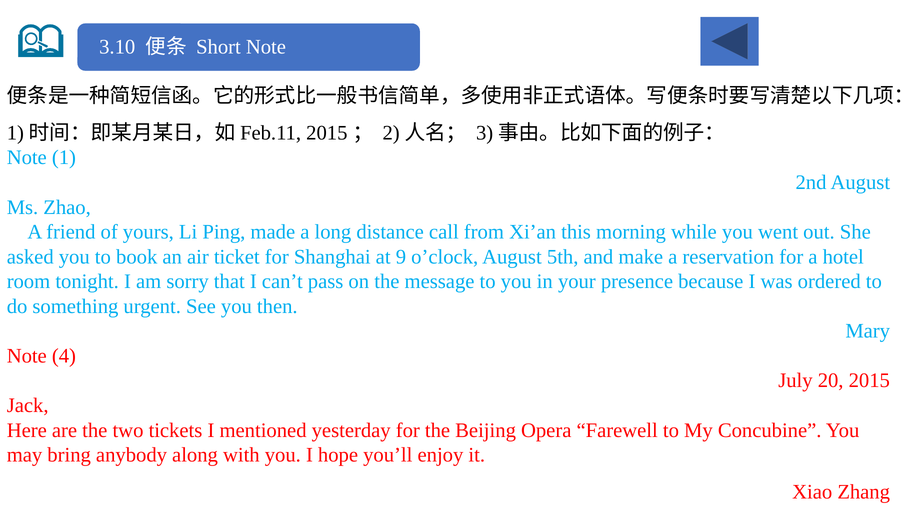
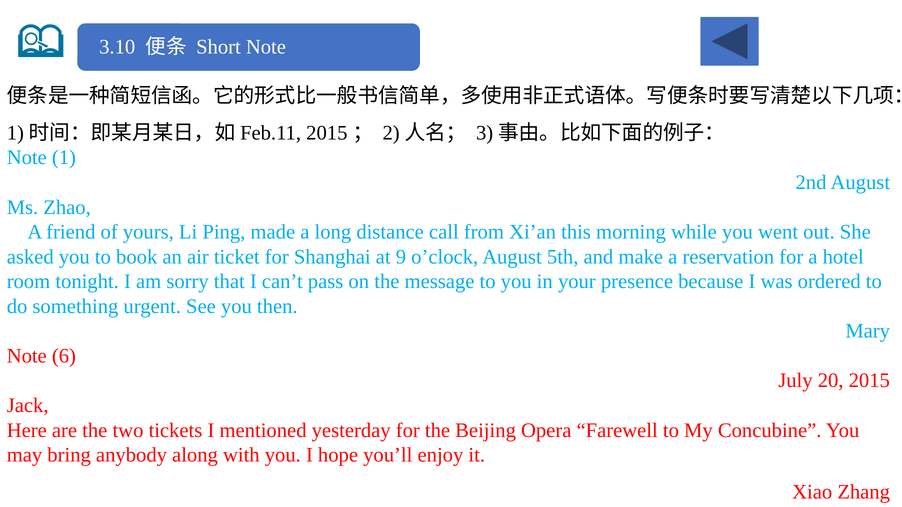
4: 4 -> 6
